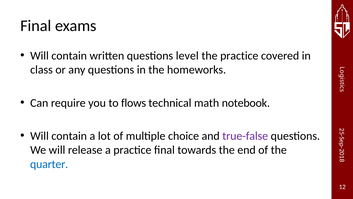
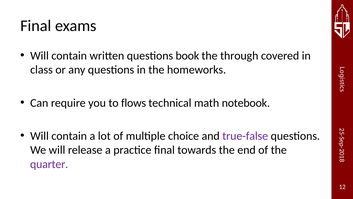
level: level -> book
the practice: practice -> through
quarter colour: blue -> purple
